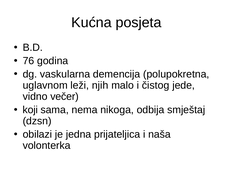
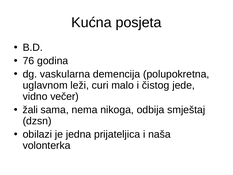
njih: njih -> curi
koji: koji -> žali
